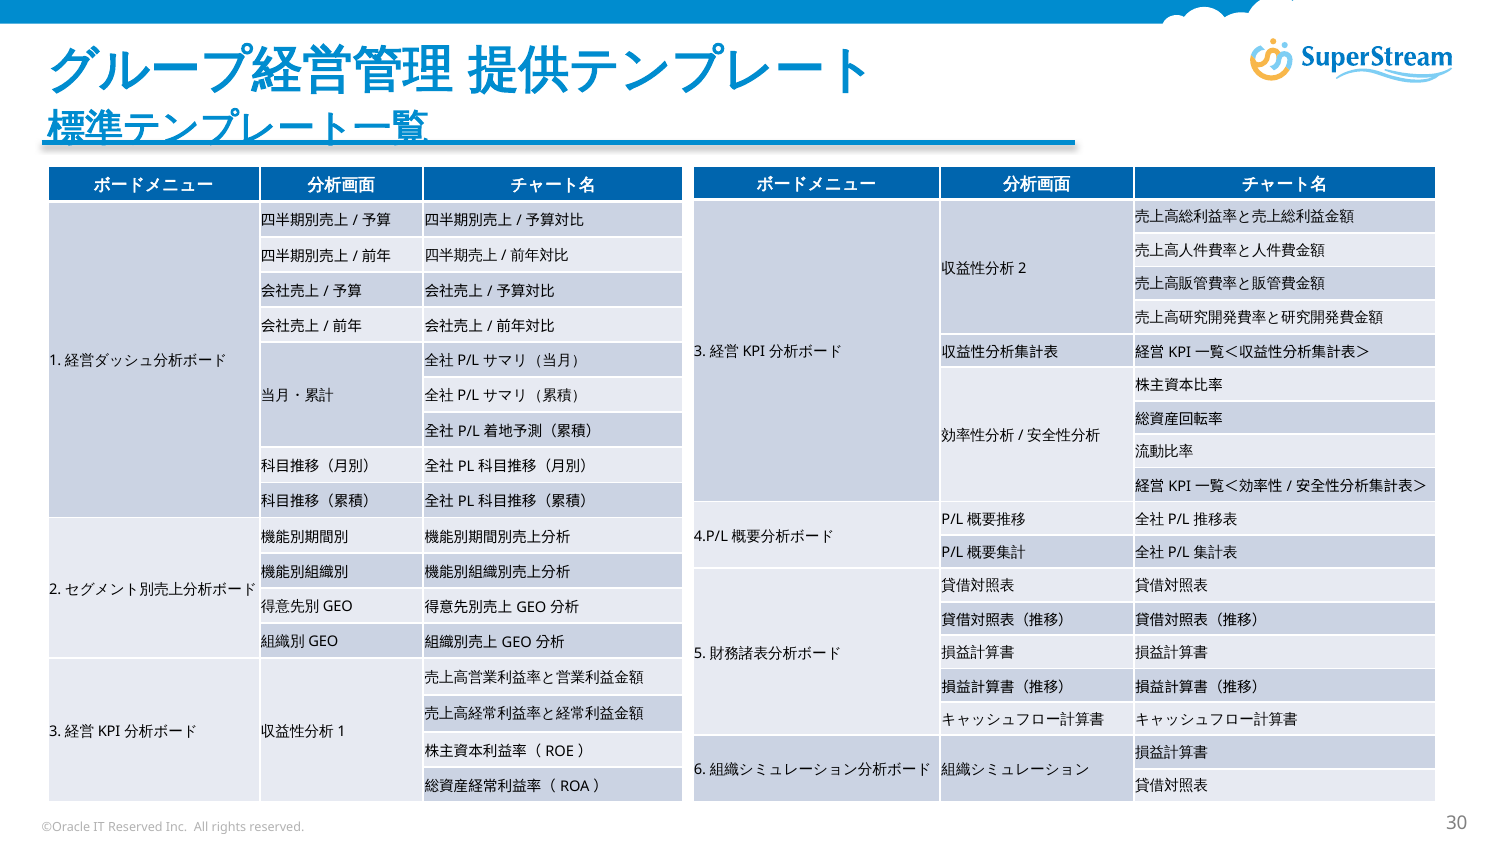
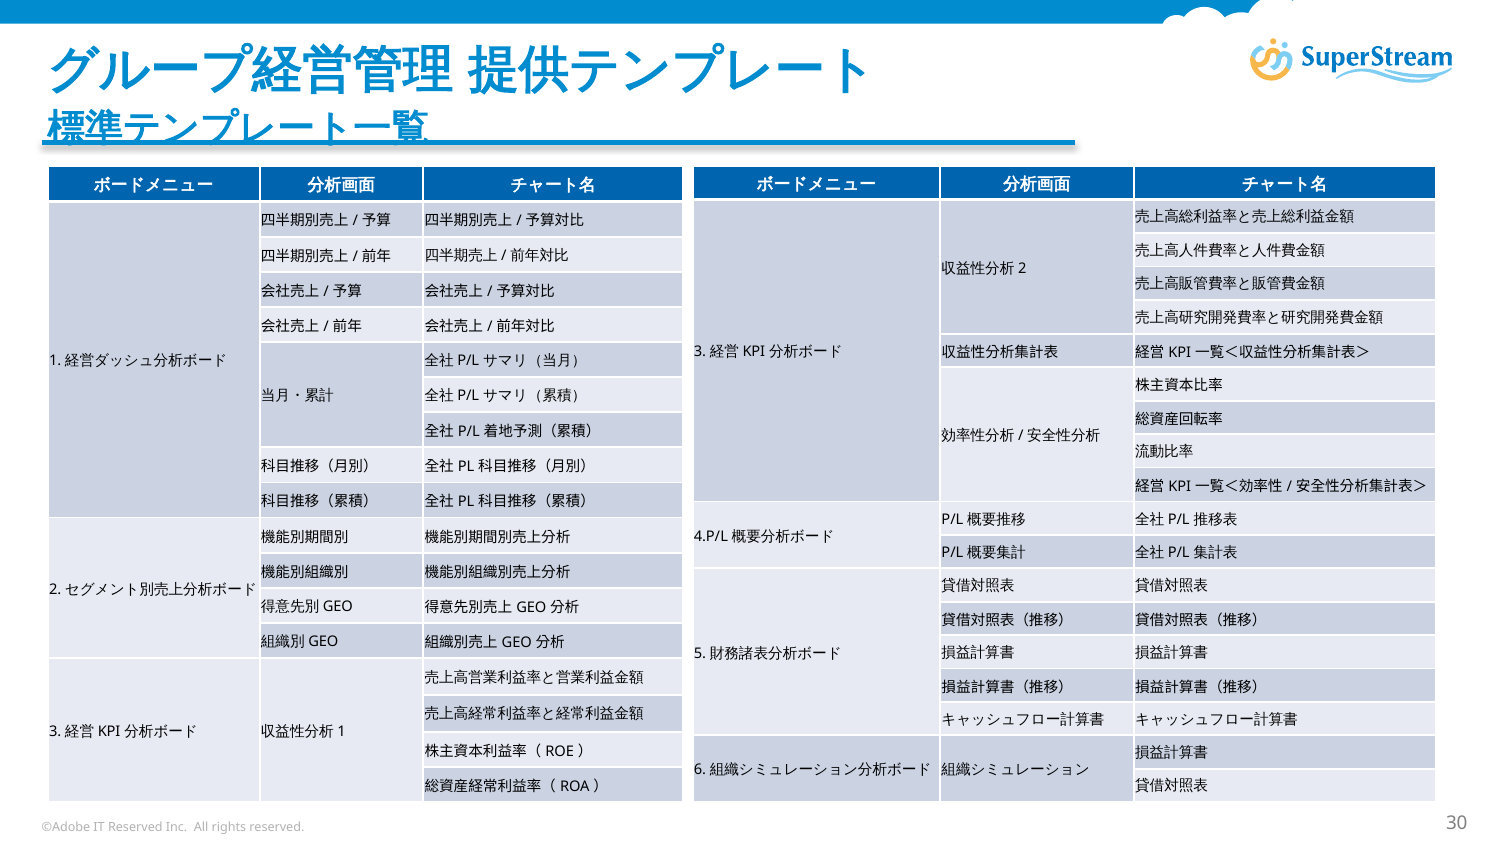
©Oracle: ©Oracle -> ©Adobe
